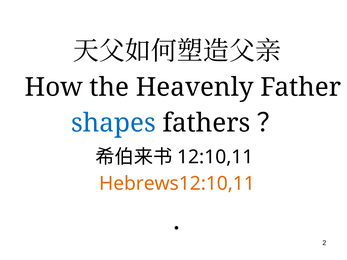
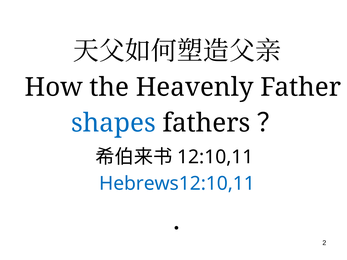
Hebrews12:10,11 colour: orange -> blue
